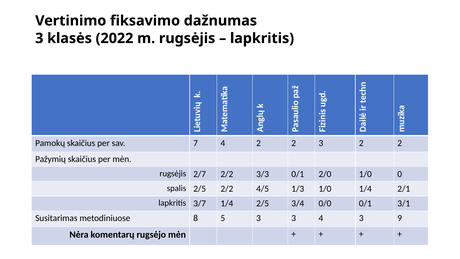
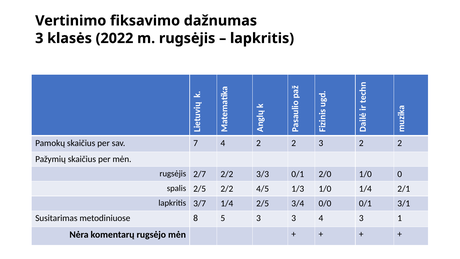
9: 9 -> 1
